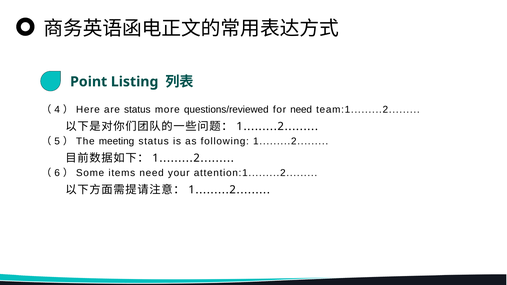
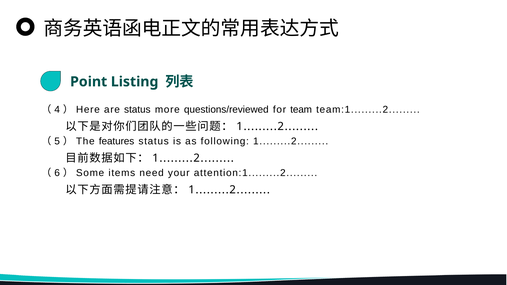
for need: need -> team
meeting: meeting -> features
